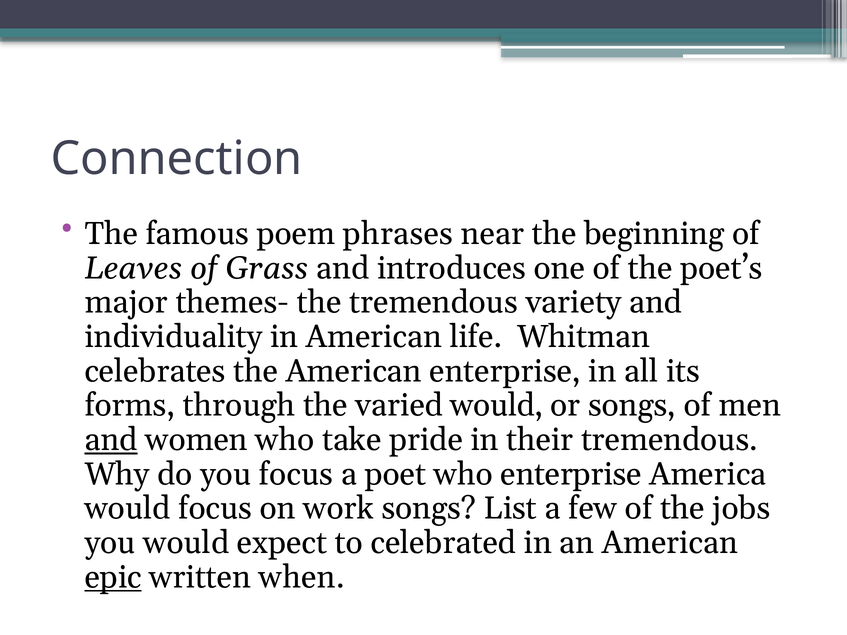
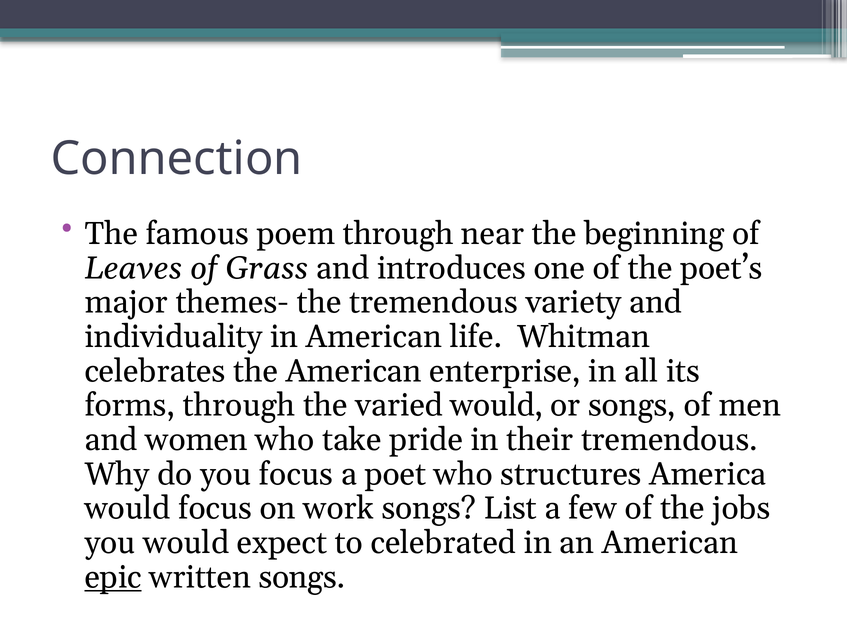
poem phrases: phrases -> through
and at (111, 440) underline: present -> none
who enterprise: enterprise -> structures
written when: when -> songs
